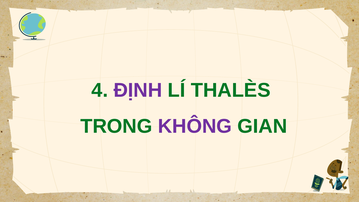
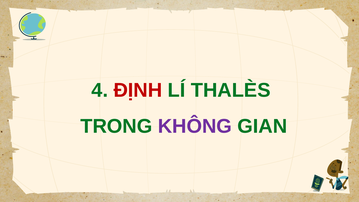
ĐỊNH colour: purple -> red
